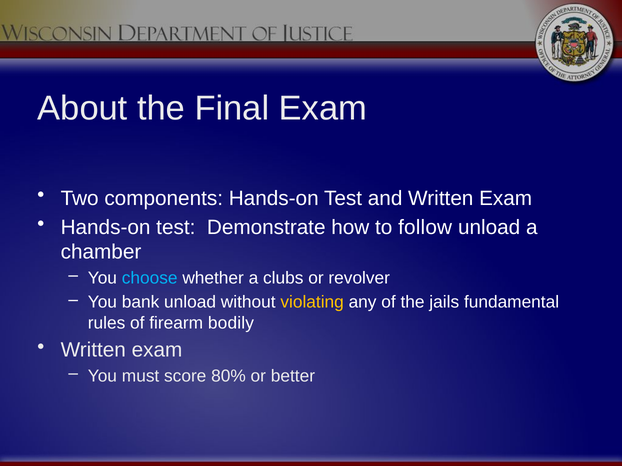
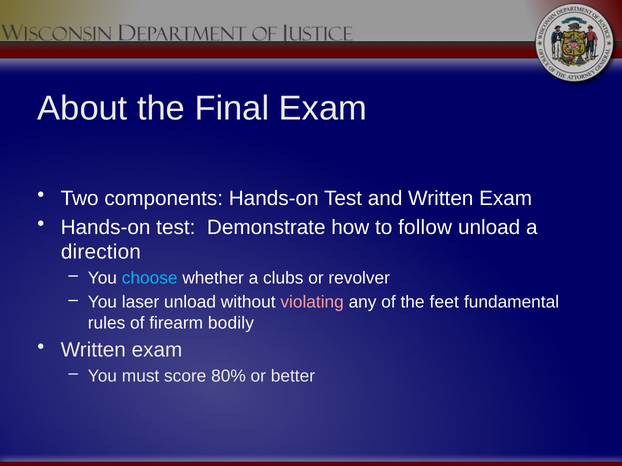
chamber: chamber -> direction
bank: bank -> laser
violating colour: yellow -> pink
jails: jails -> feet
